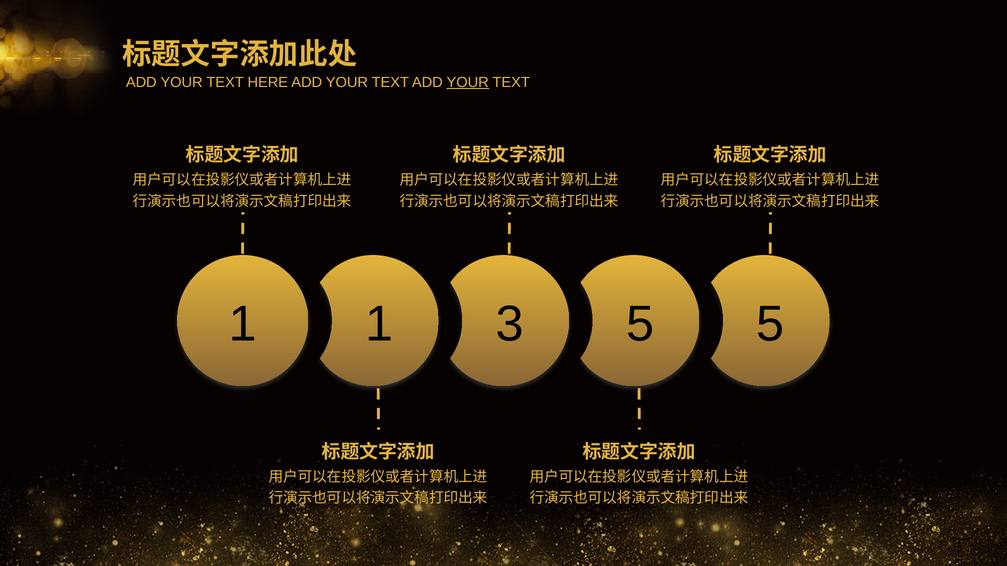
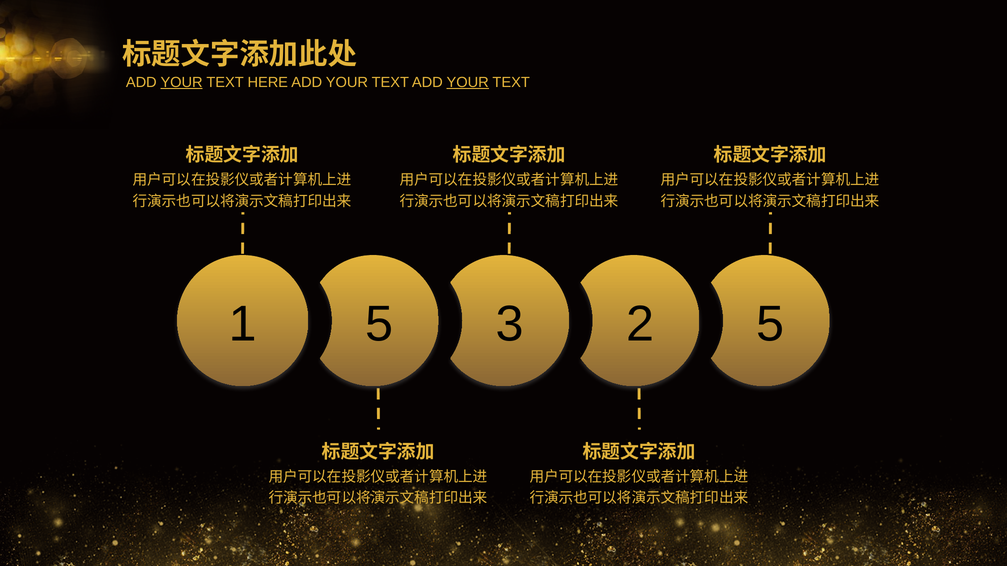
YOUR at (182, 82) underline: none -> present
1 1: 1 -> 5
3 5: 5 -> 2
